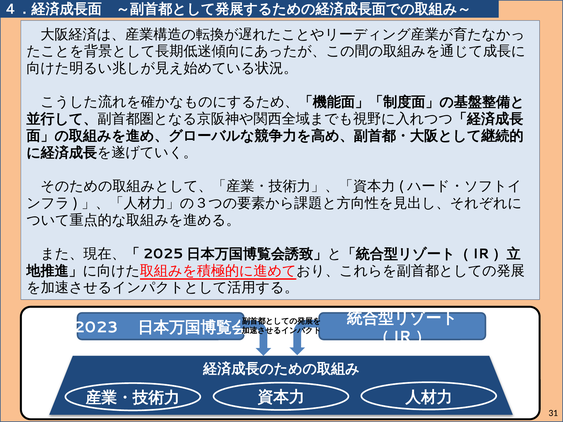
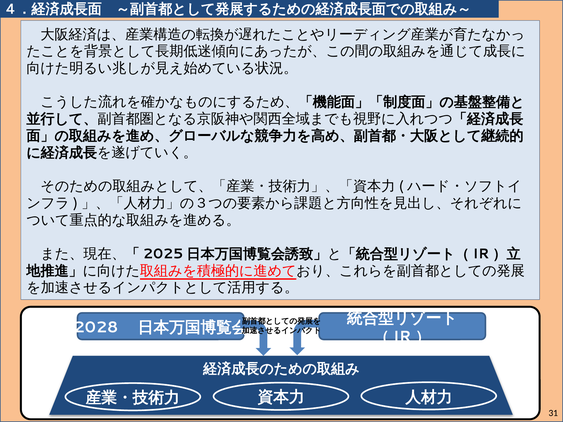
2023: 2023 -> 2028
